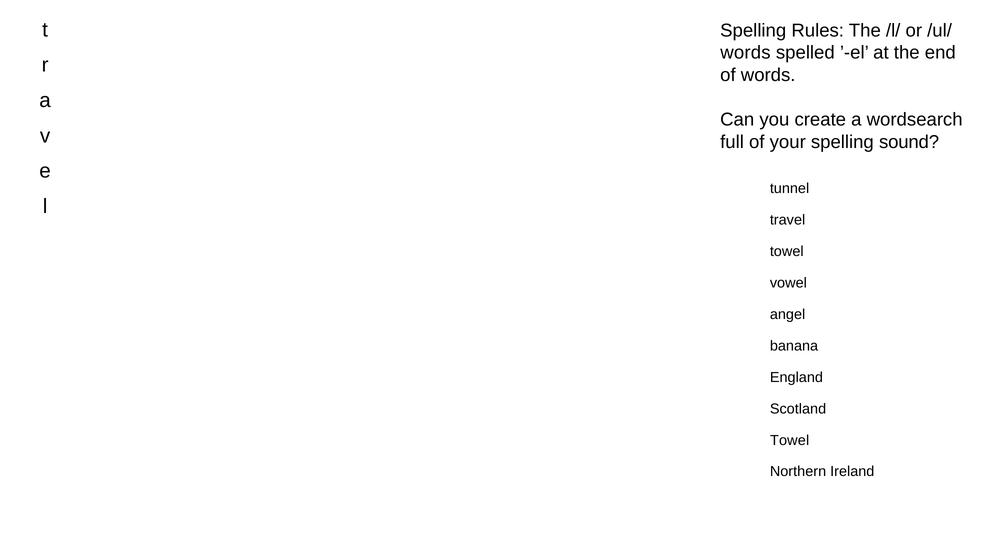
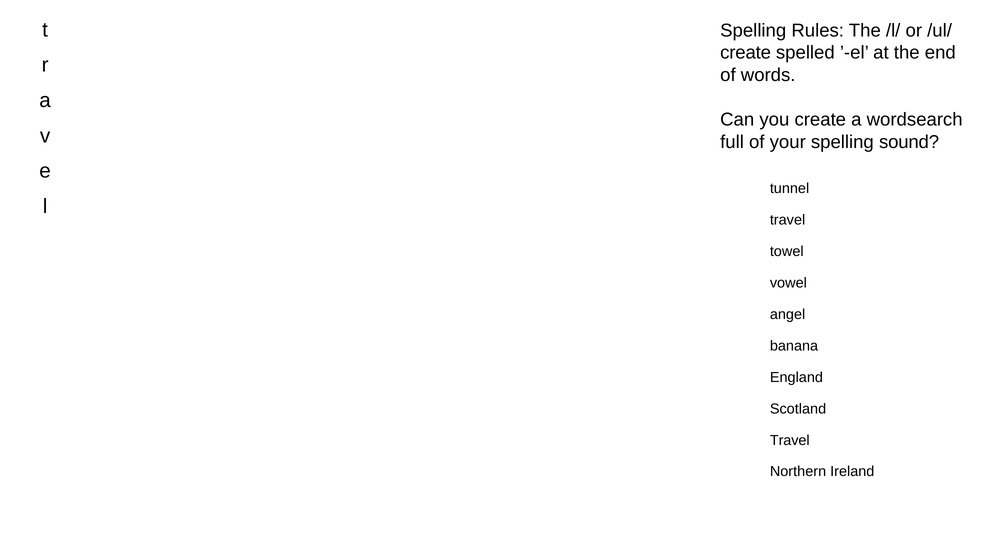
words at (745, 53): words -> create
Towel at (790, 440): Towel -> Travel
